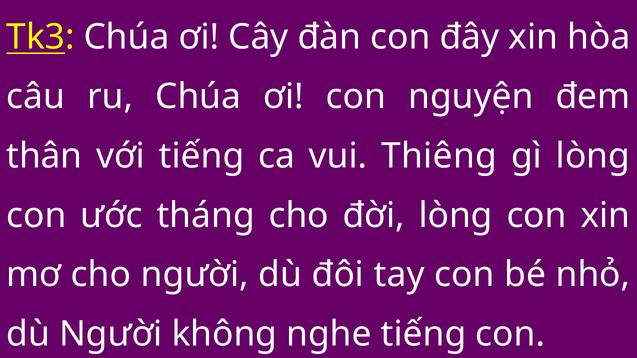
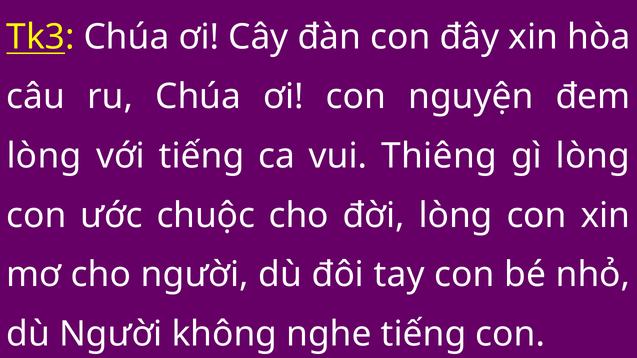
thân at (44, 156): thân -> lòng
tháng: tháng -> chuộc
